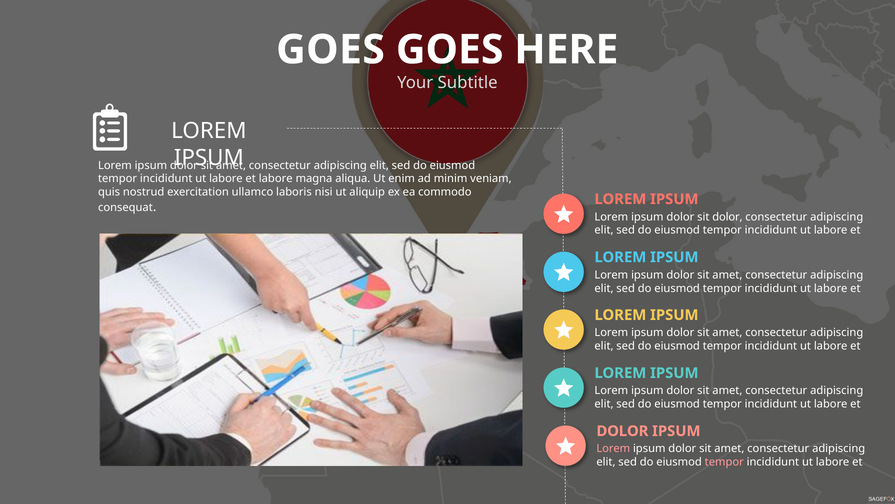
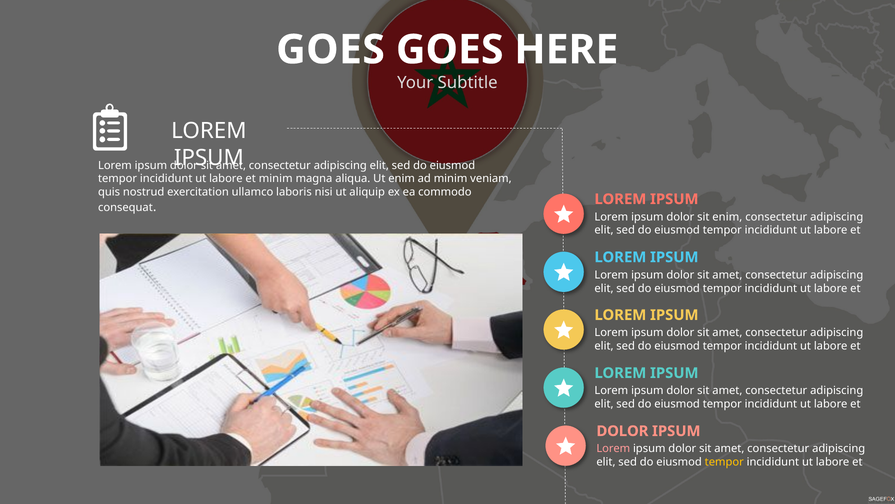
et labore: labore -> minim
sit dolor: dolor -> enim
tempor at (724, 462) colour: pink -> yellow
